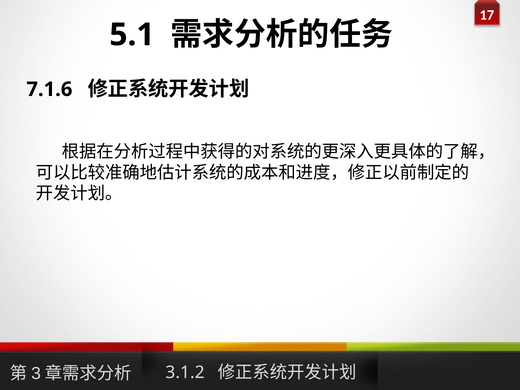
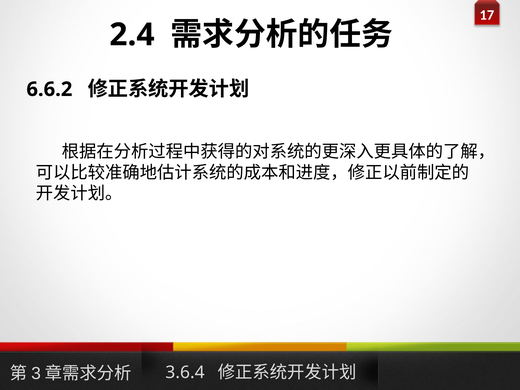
5.1: 5.1 -> 2.4
7.1.6: 7.1.6 -> 6.6.2
3.1.2: 3.1.2 -> 3.6.4
